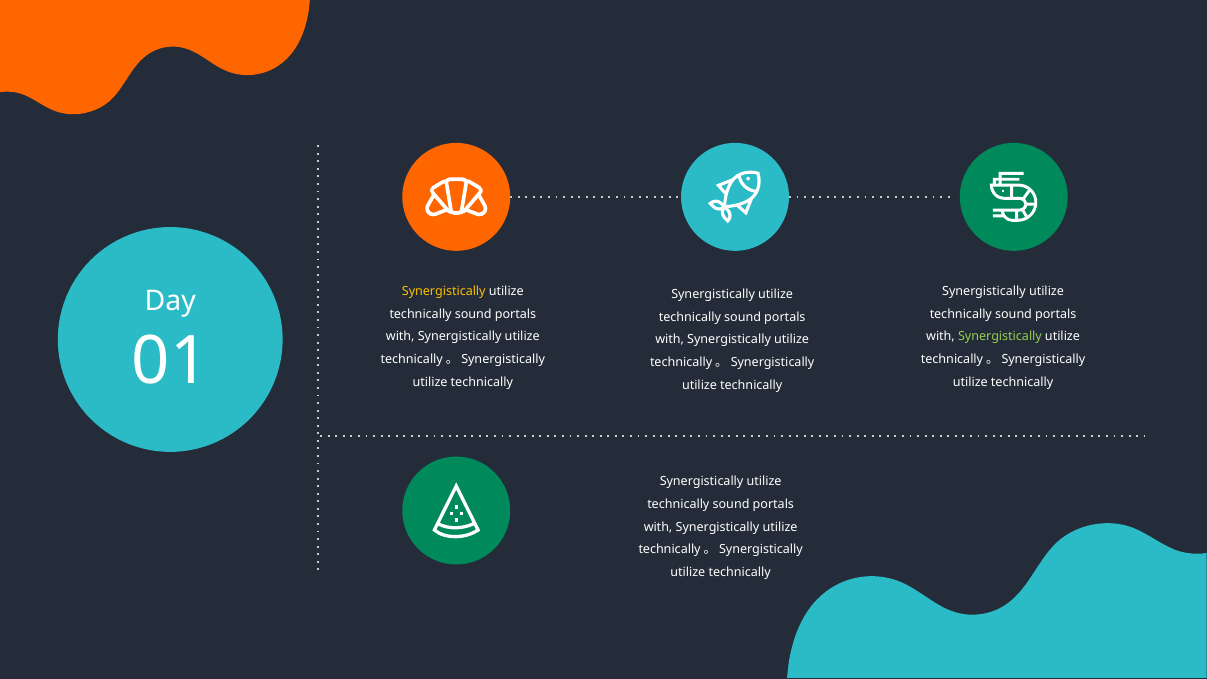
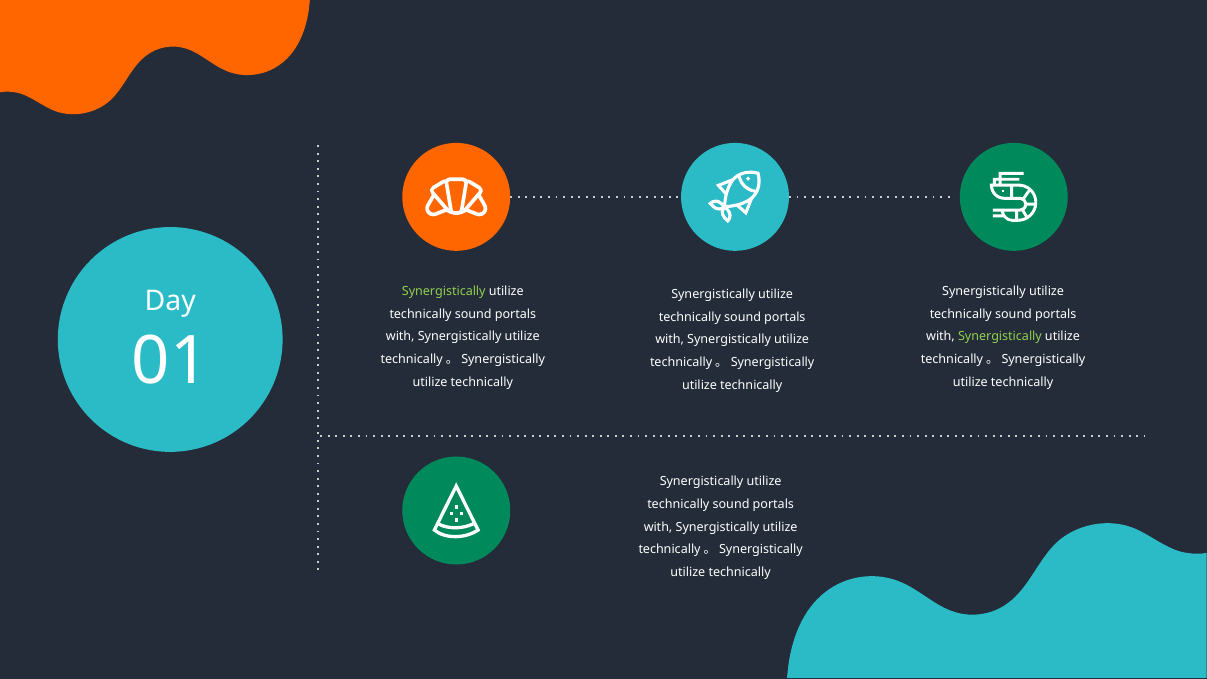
Synergistically at (444, 291) colour: yellow -> light green
